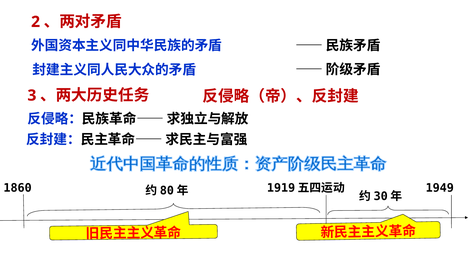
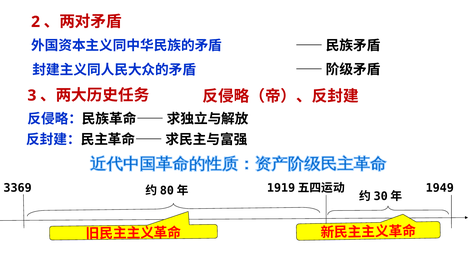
1860: 1860 -> 3369
